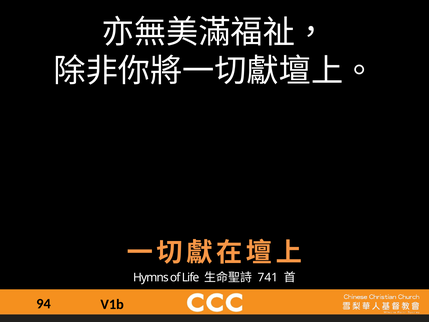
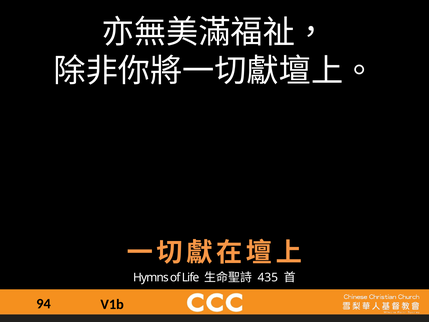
741: 741 -> 435
